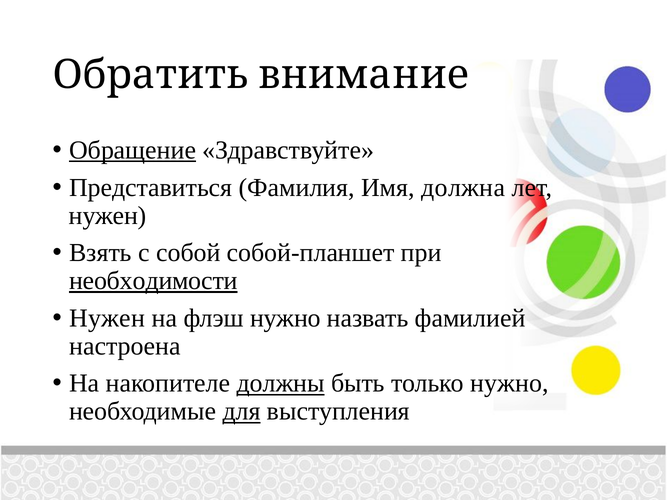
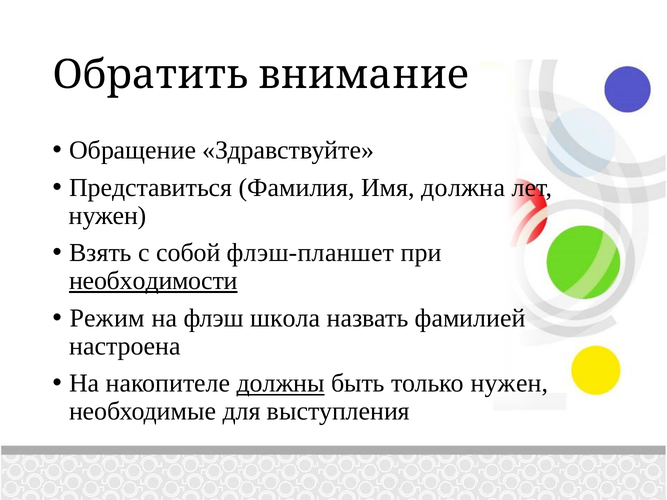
Обращение underline: present -> none
собой-планшет: собой-планшет -> флэш-планшет
Нужен at (107, 318): Нужен -> Режим
флэш нужно: нужно -> школа
только нужно: нужно -> нужен
для underline: present -> none
